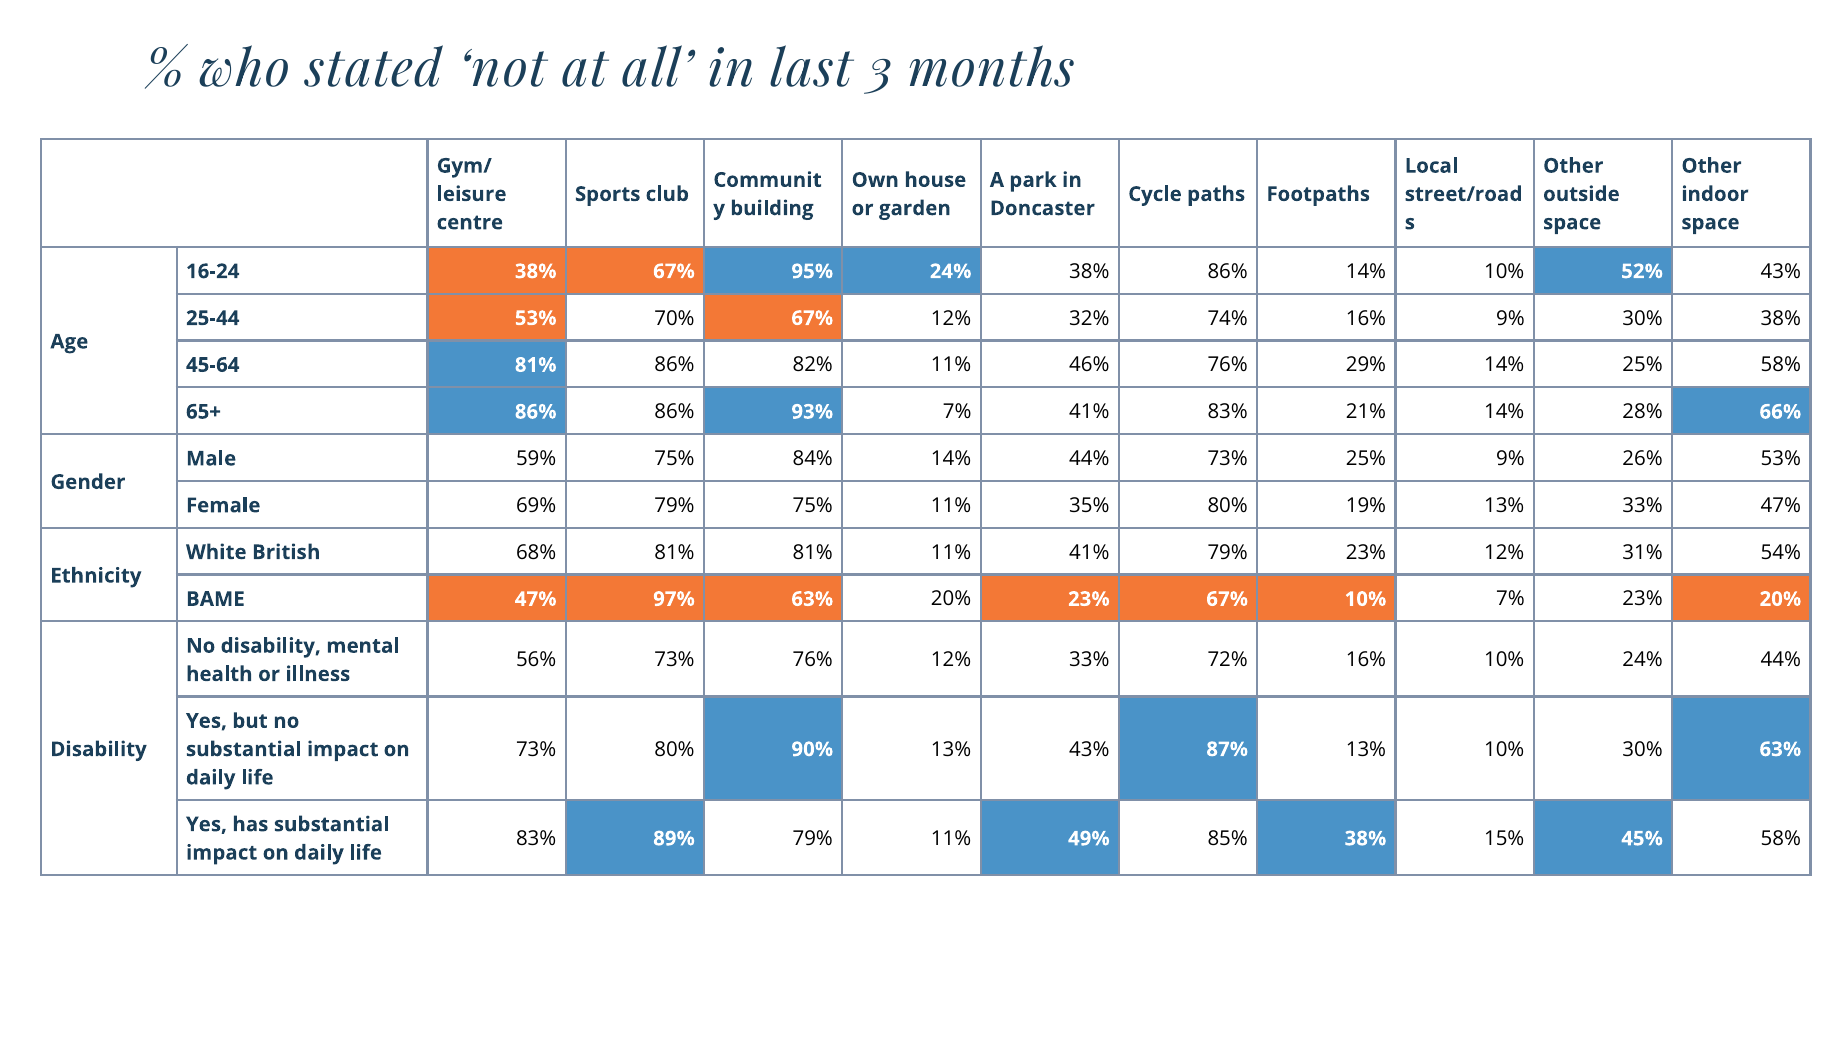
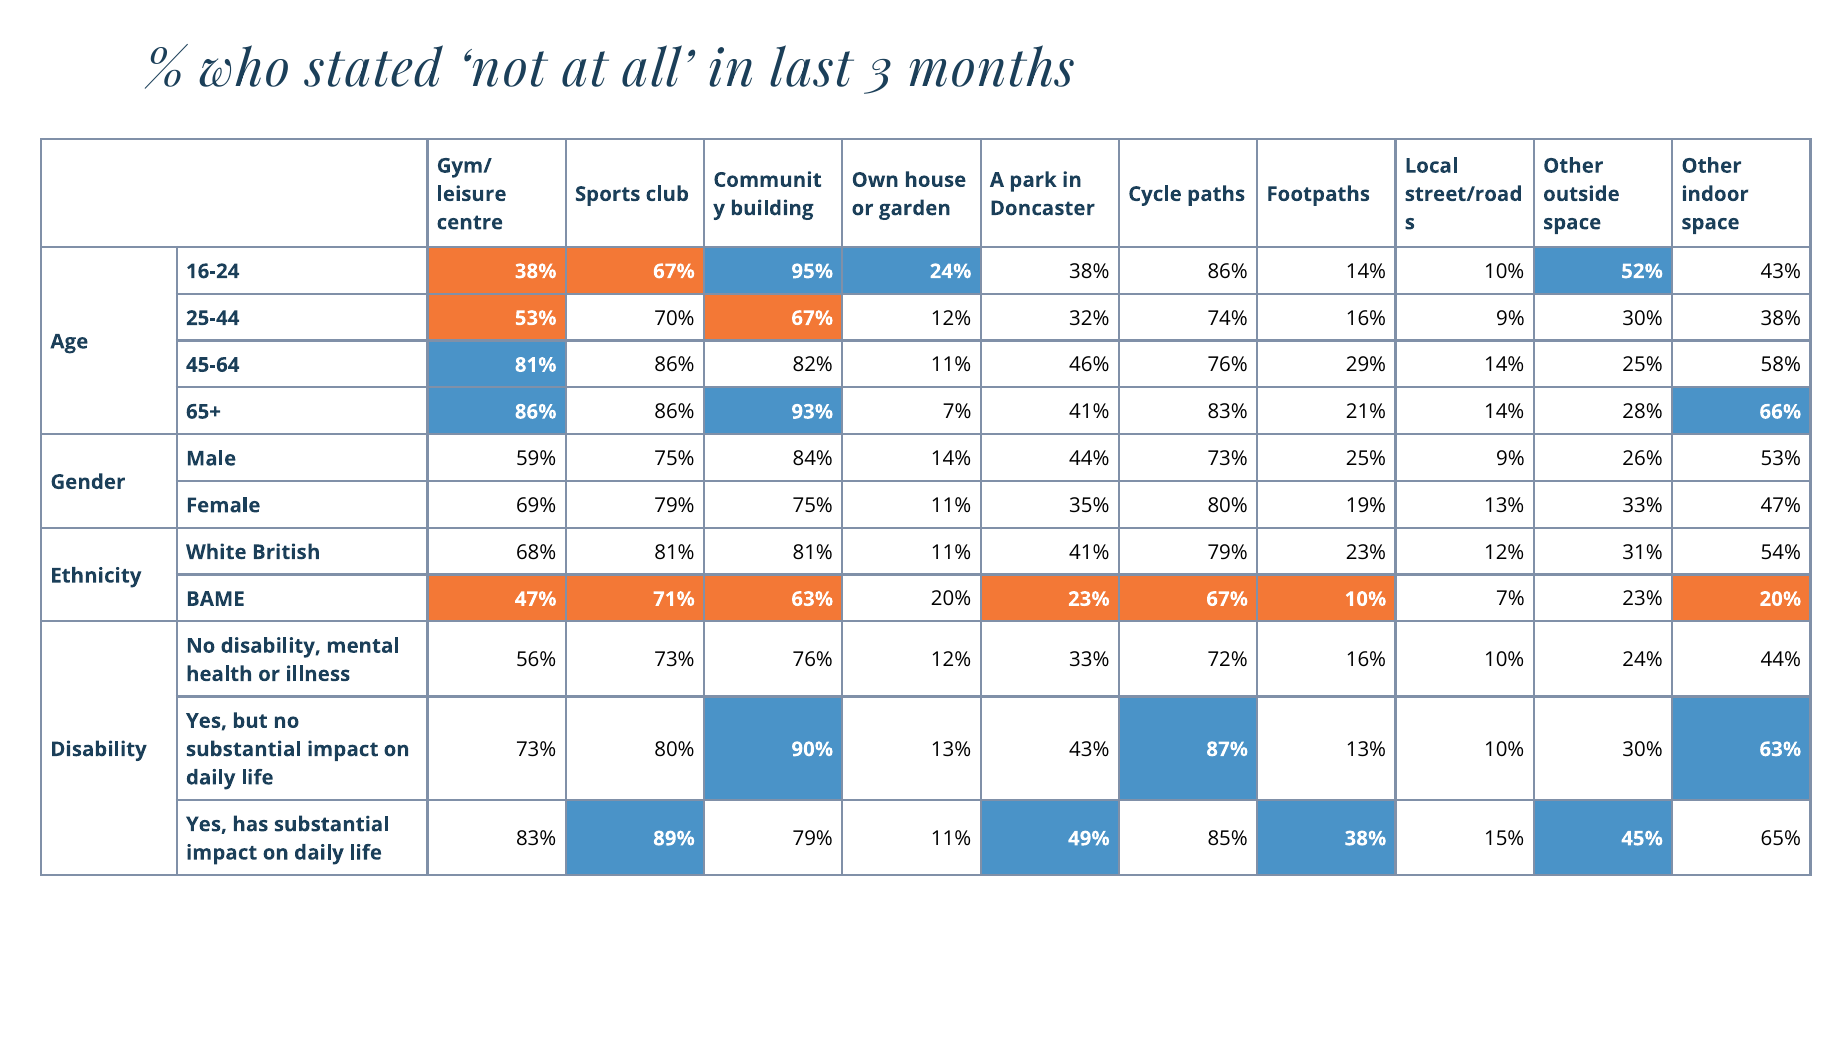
97%: 97% -> 71%
45% 58%: 58% -> 65%
